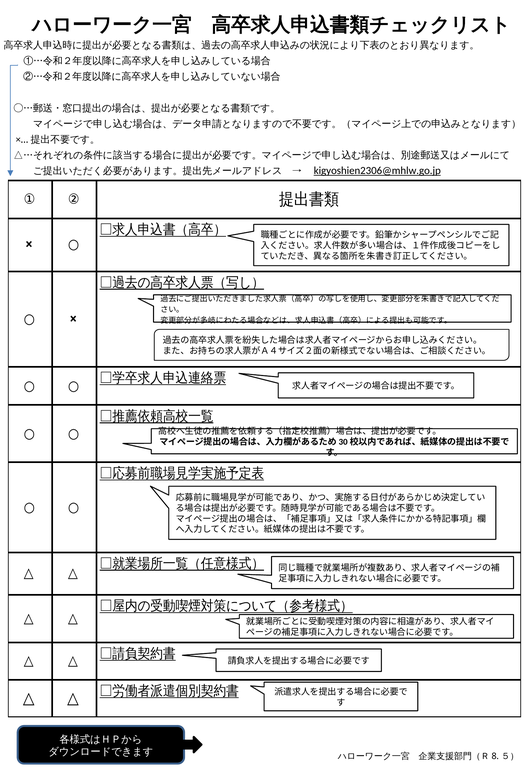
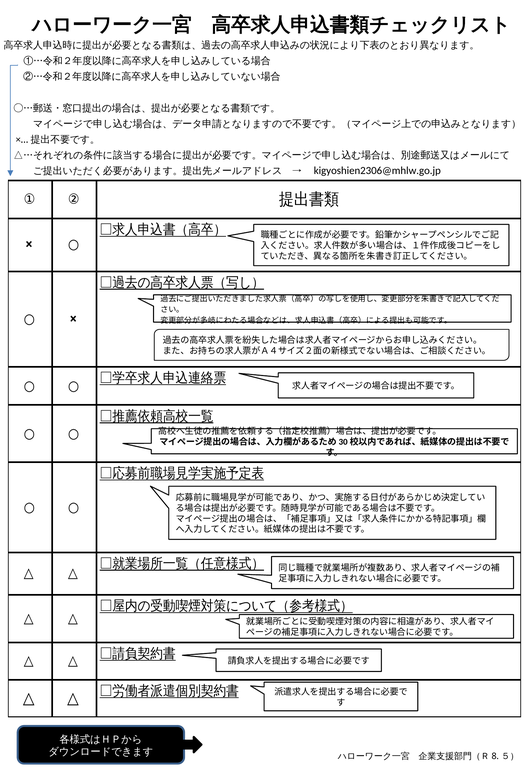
kigyoshien2306@mhlw.go.jp underline: present -> none
